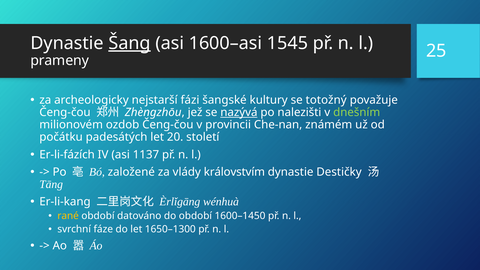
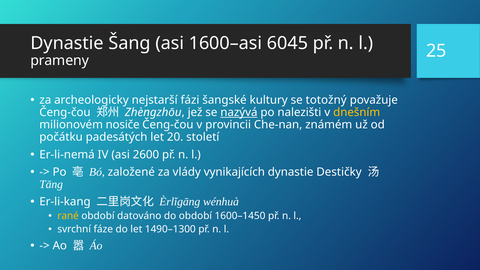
Šang underline: present -> none
1545: 1545 -> 6045
dnešním colour: light green -> yellow
ozdob: ozdob -> nosiče
Er-li-fázích: Er-li-fázích -> Er-li-nemá
1137: 1137 -> 2600
královstvím: královstvím -> vynikajících
1650–1300: 1650–1300 -> 1490–1300
